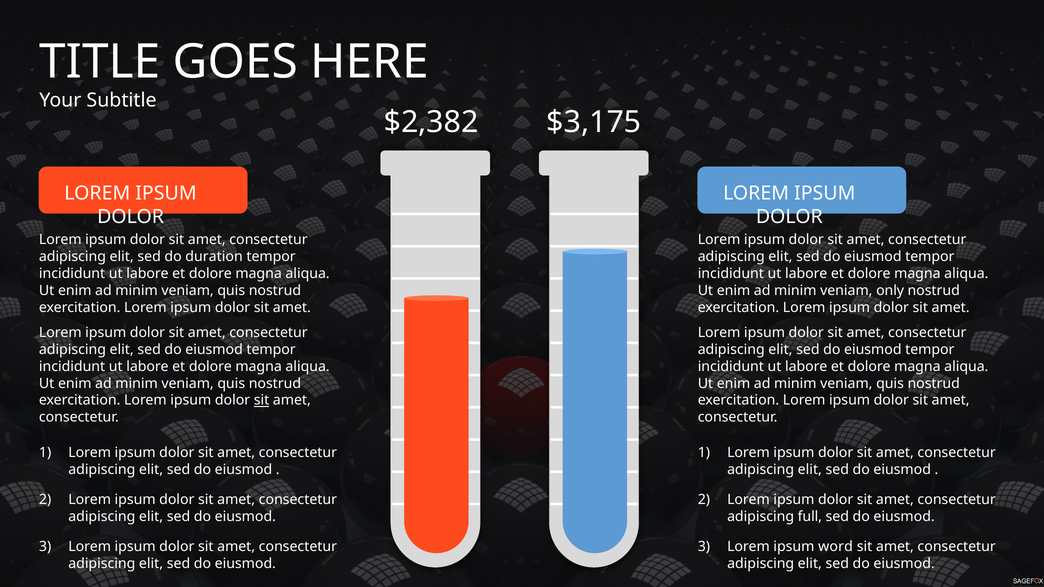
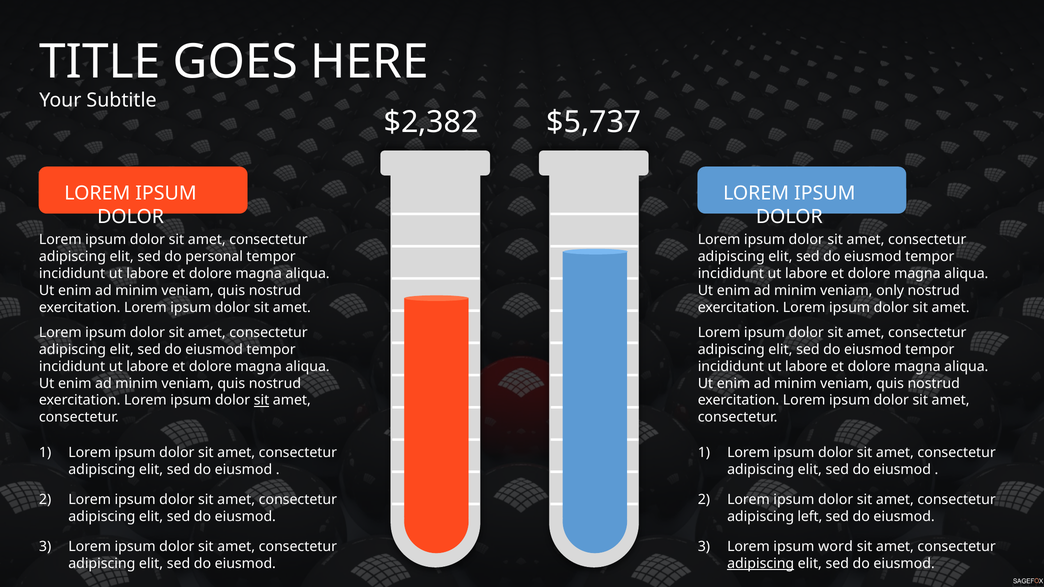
$3,175: $3,175 -> $5,737
duration: duration -> personal
full: full -> left
adipiscing at (761, 564) underline: none -> present
